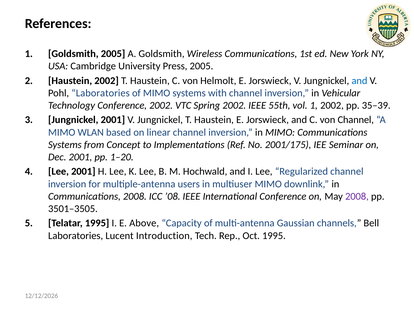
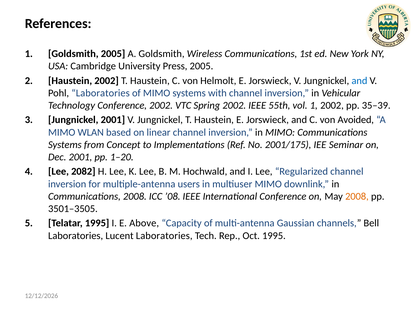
von Channel: Channel -> Avoided
Lee 2001: 2001 -> 2082
2008 at (357, 197) colour: purple -> orange
Lucent Introduction: Introduction -> Laboratories
